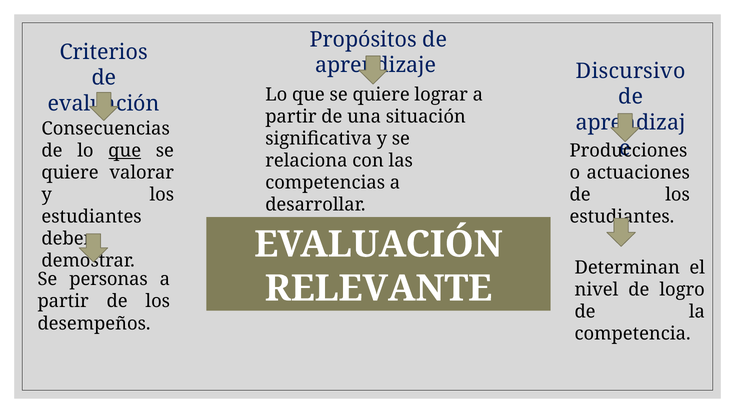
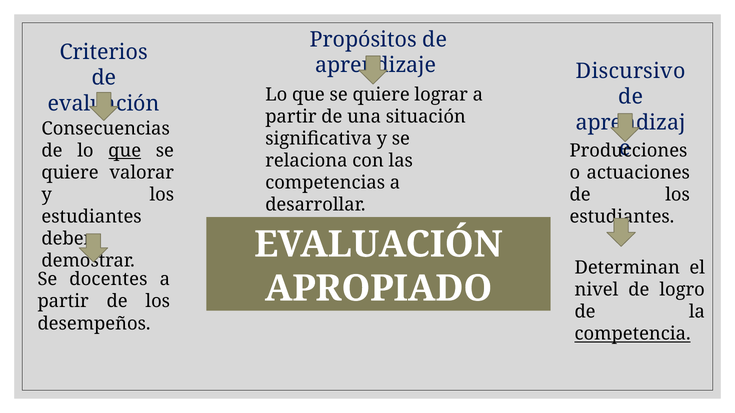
personas: personas -> docentes
RELEVANTE: RELEVANTE -> APROPIADO
competencia underline: none -> present
